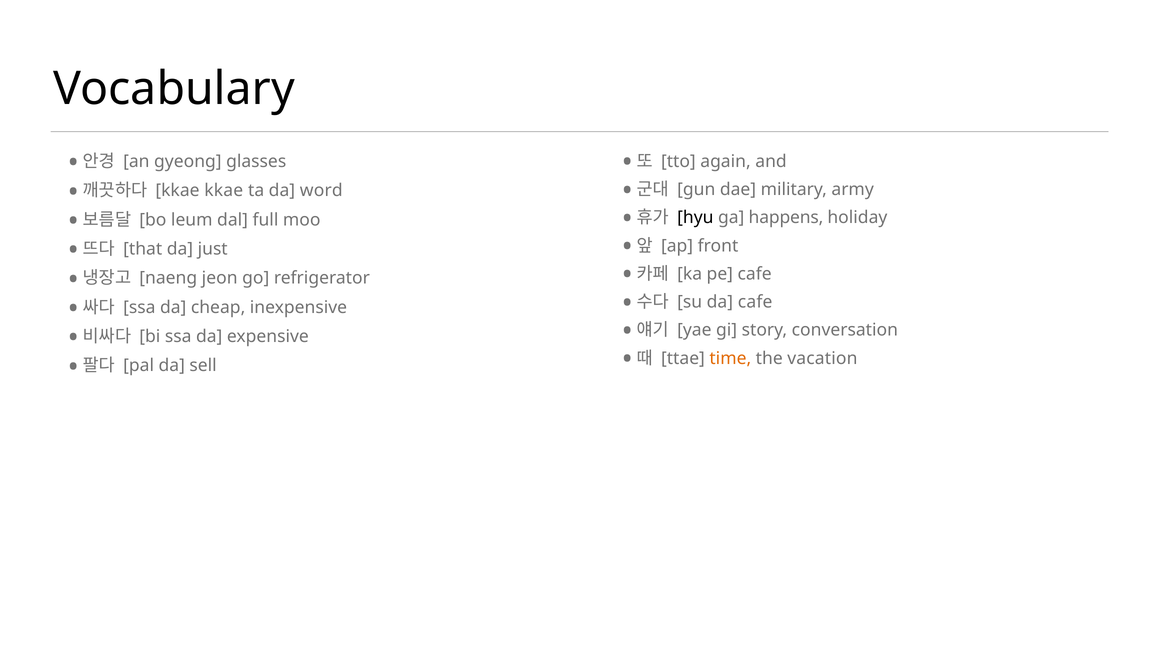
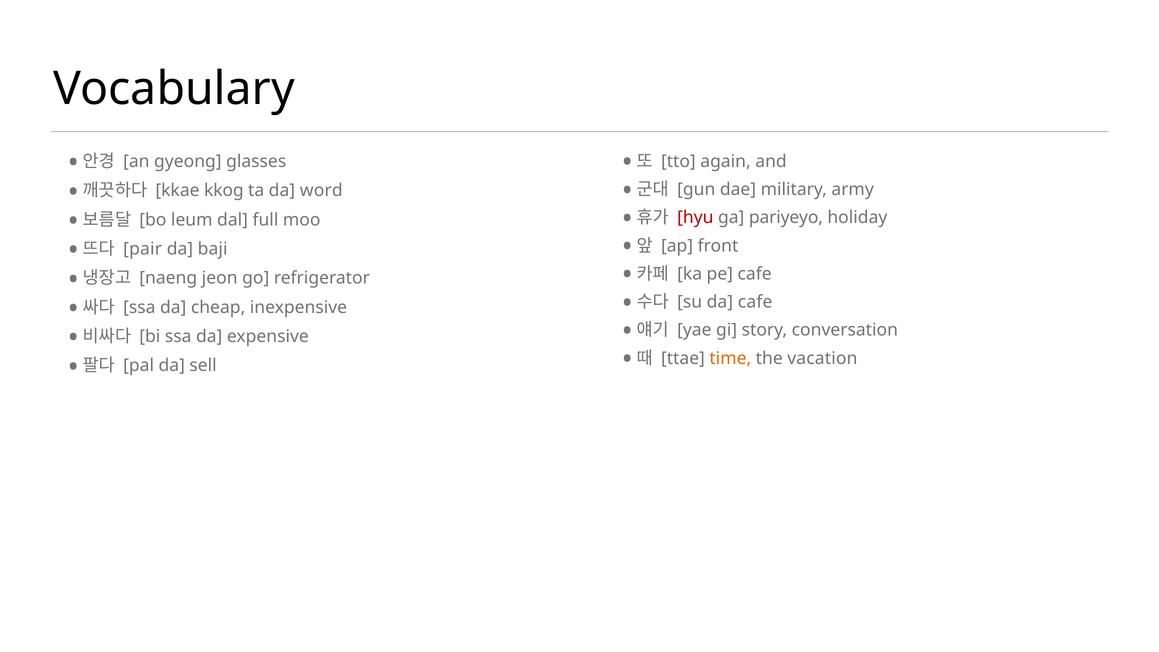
kkae kkae: kkae -> kkog
hyu colour: black -> red
happens: happens -> pariyeyo
that: that -> pair
just: just -> baji
